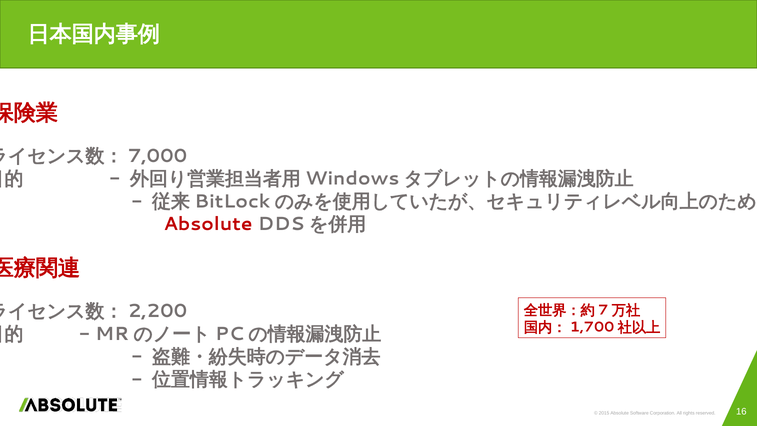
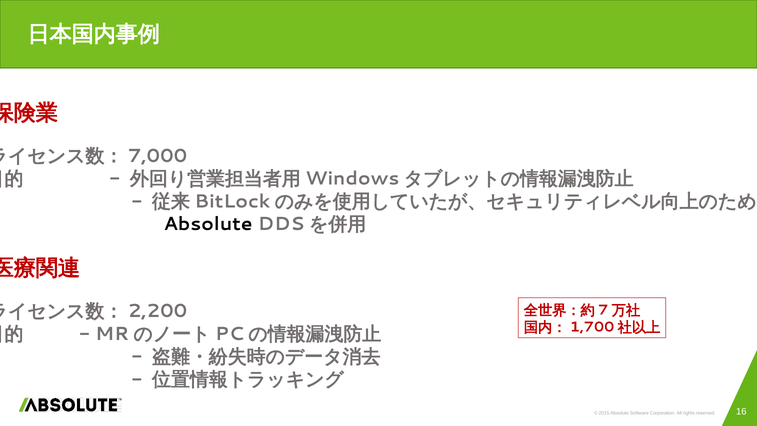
Absolute at (208, 224) colour: red -> black
